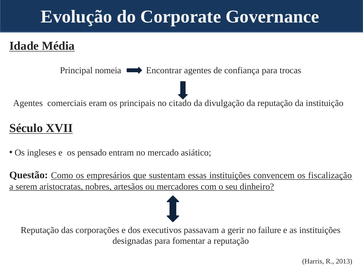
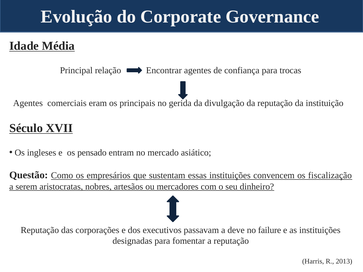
nomeia: nomeia -> relação
citado: citado -> gerida
gerir: gerir -> deve
